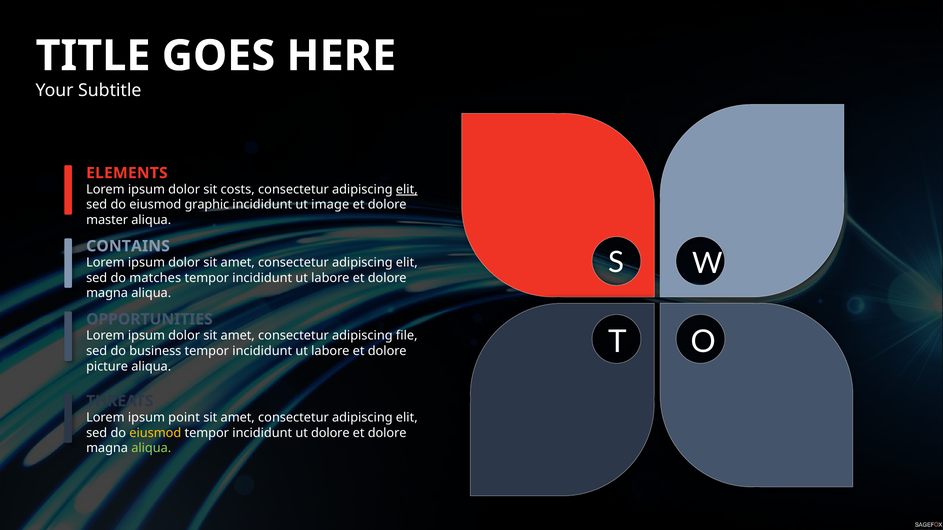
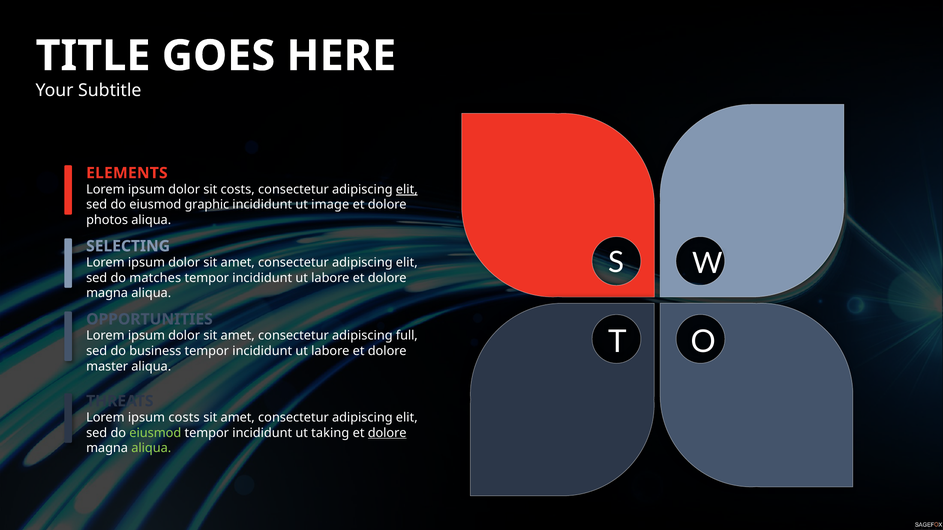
master: master -> photos
CONTAINS: CONTAINS -> SELECTING
file: file -> full
picture: picture -> master
ipsum point: point -> costs
eiusmod at (155, 433) colour: yellow -> light green
ut dolore: dolore -> taking
dolore at (387, 433) underline: none -> present
